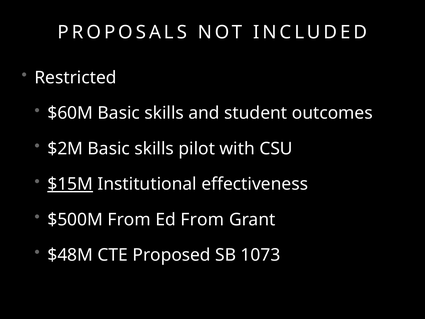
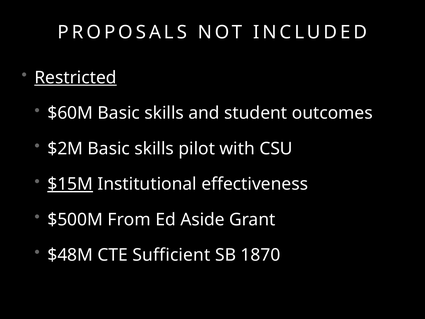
Restricted underline: none -> present
Ed From: From -> Aside
Proposed: Proposed -> Sufficient
1073: 1073 -> 1870
